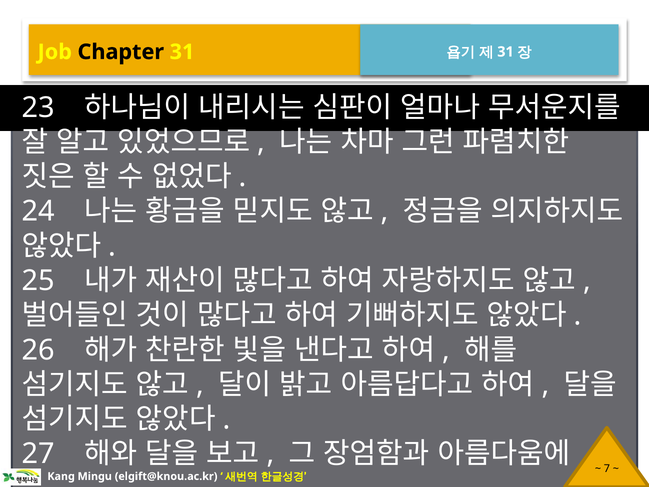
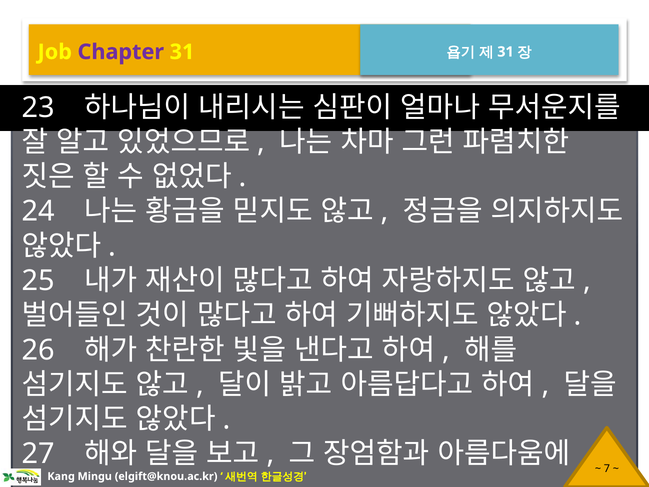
Chapter colour: black -> purple
